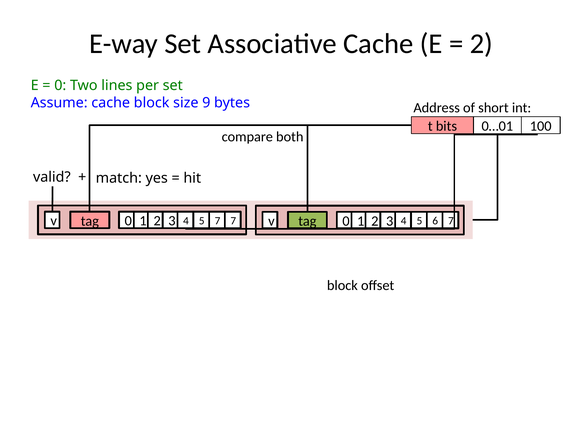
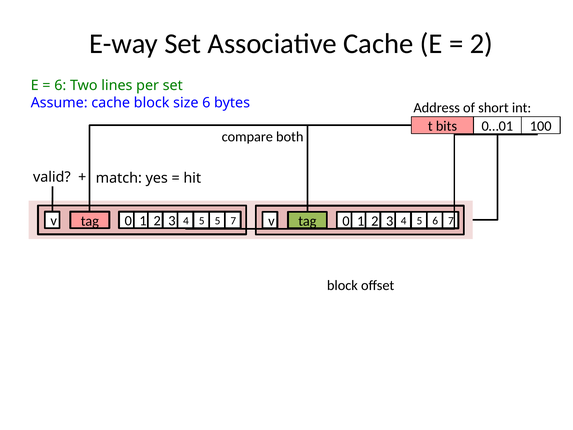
0 at (60, 85): 0 -> 6
size 9: 9 -> 6
3 7: 7 -> 5
